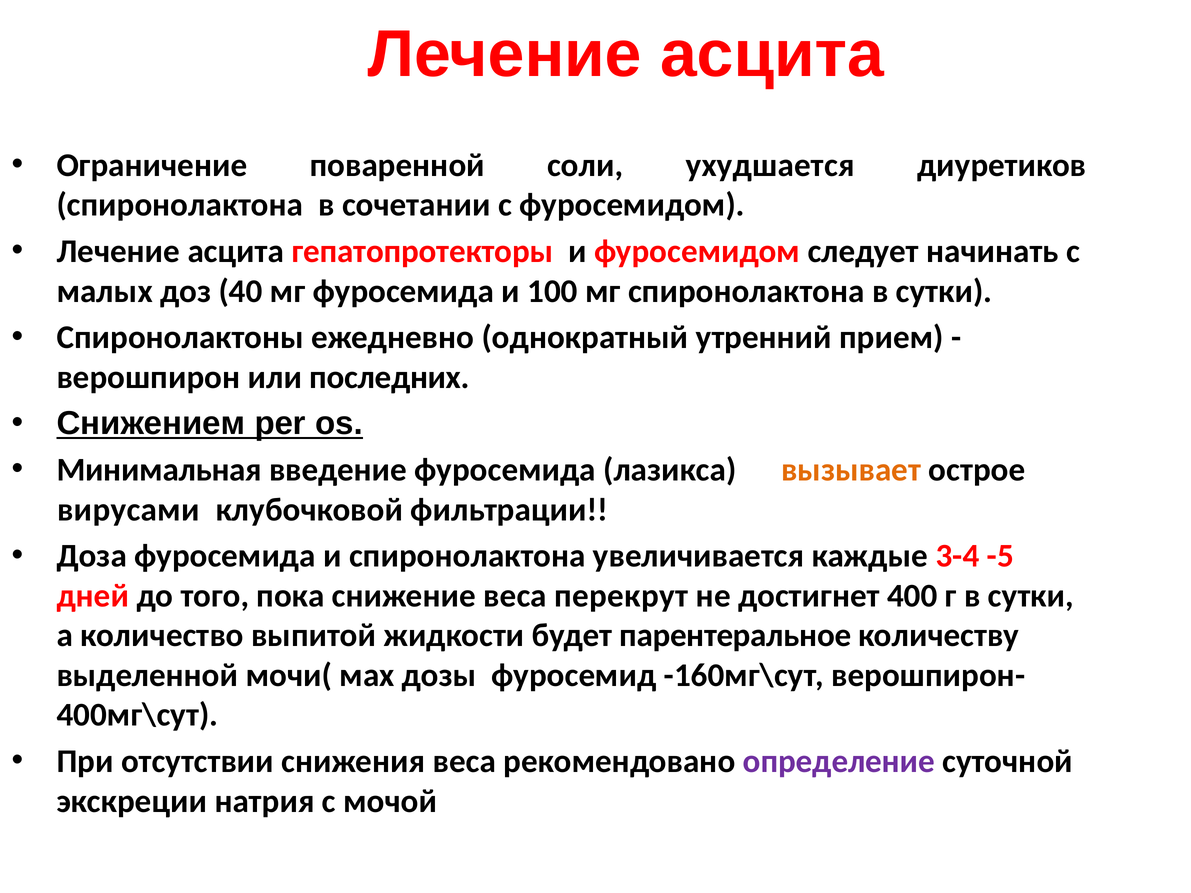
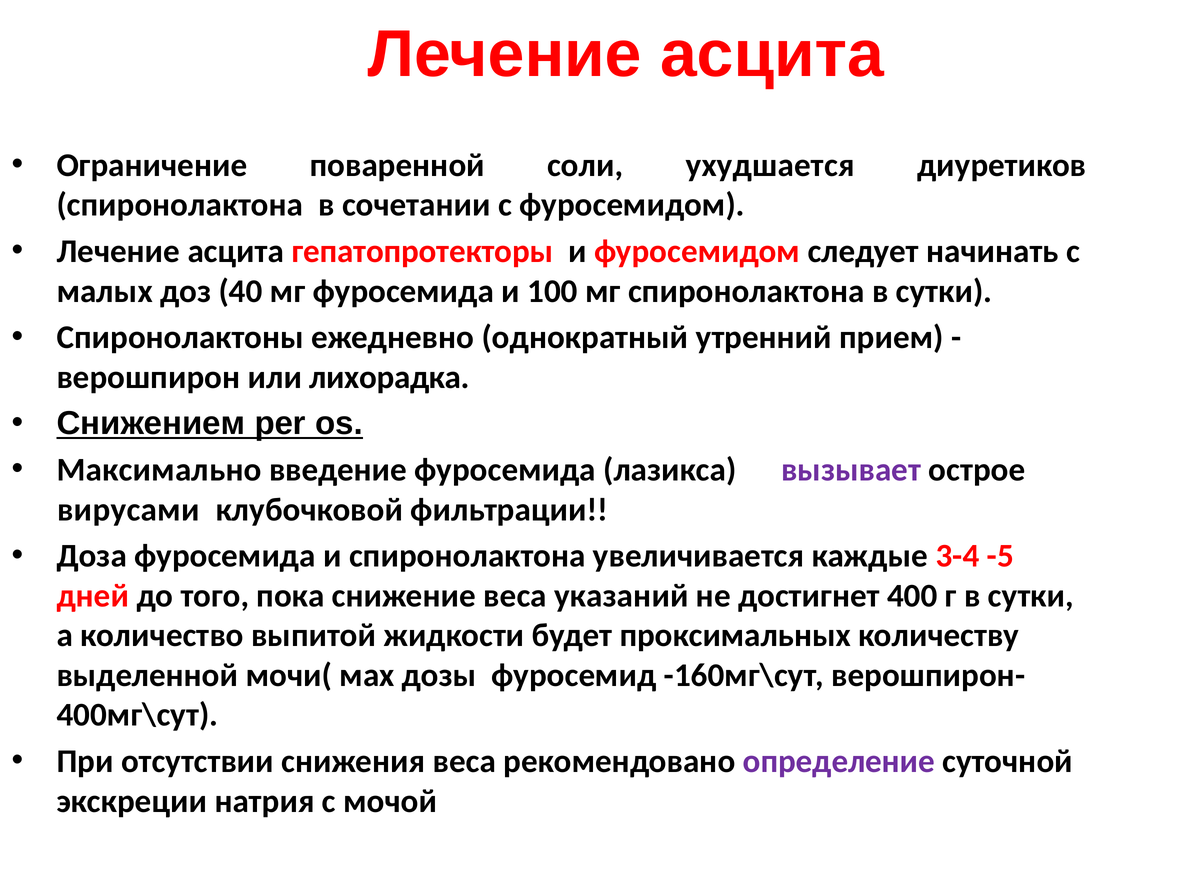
последних: последних -> лихорадка
Минимальная: Минимальная -> Максимально
вызывает colour: orange -> purple
перекрут: перекрут -> указаний
парентеральное: парентеральное -> проксимальных
